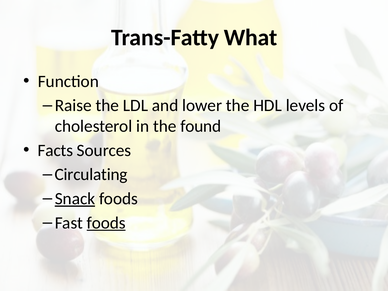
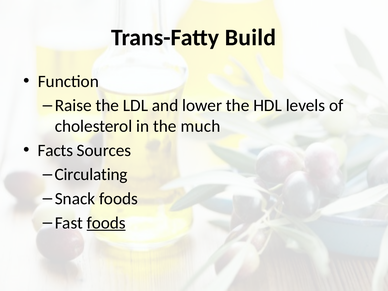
What: What -> Build
found: found -> much
Snack underline: present -> none
